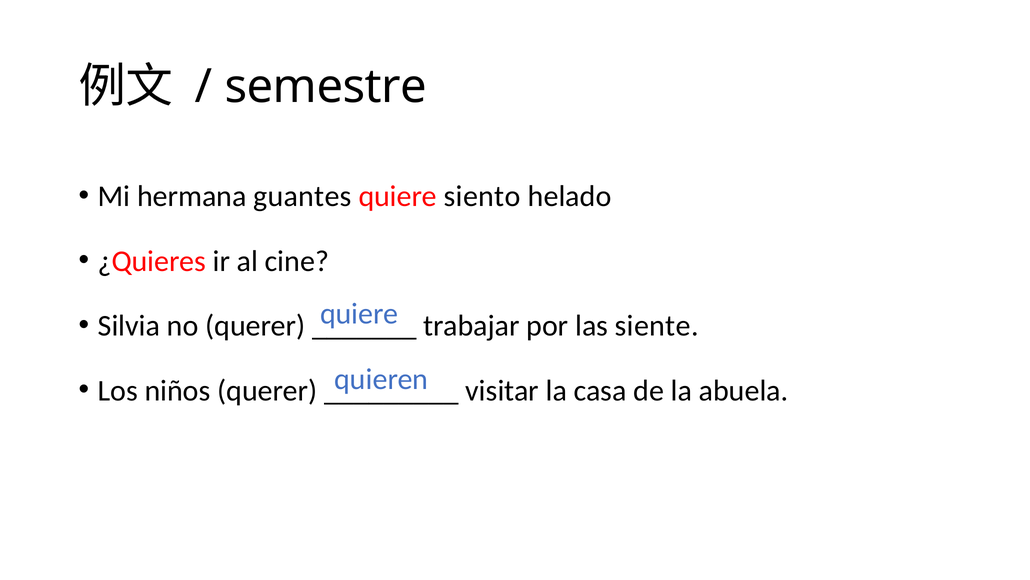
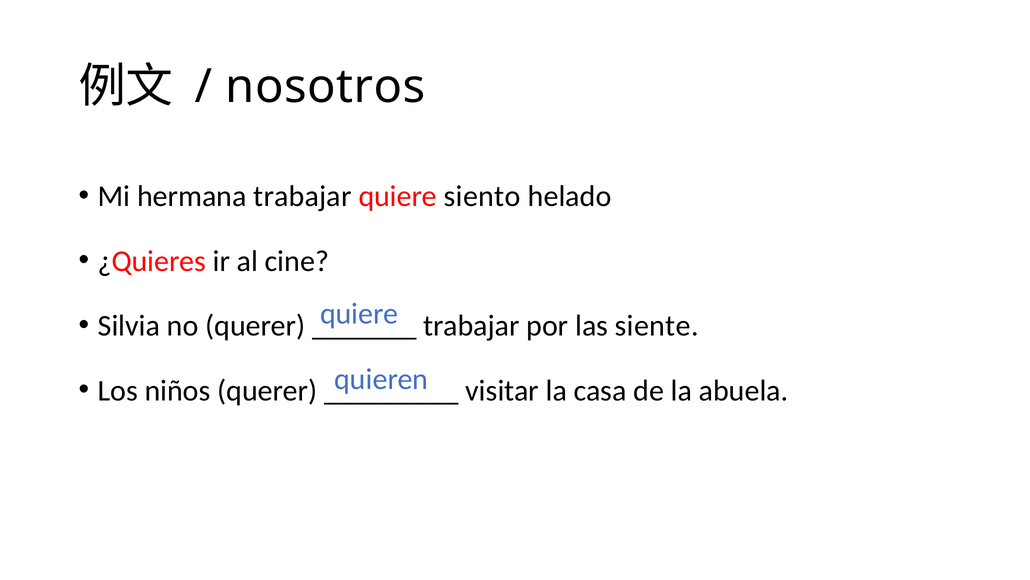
semestre: semestre -> nosotros
hermana guantes: guantes -> trabajar
